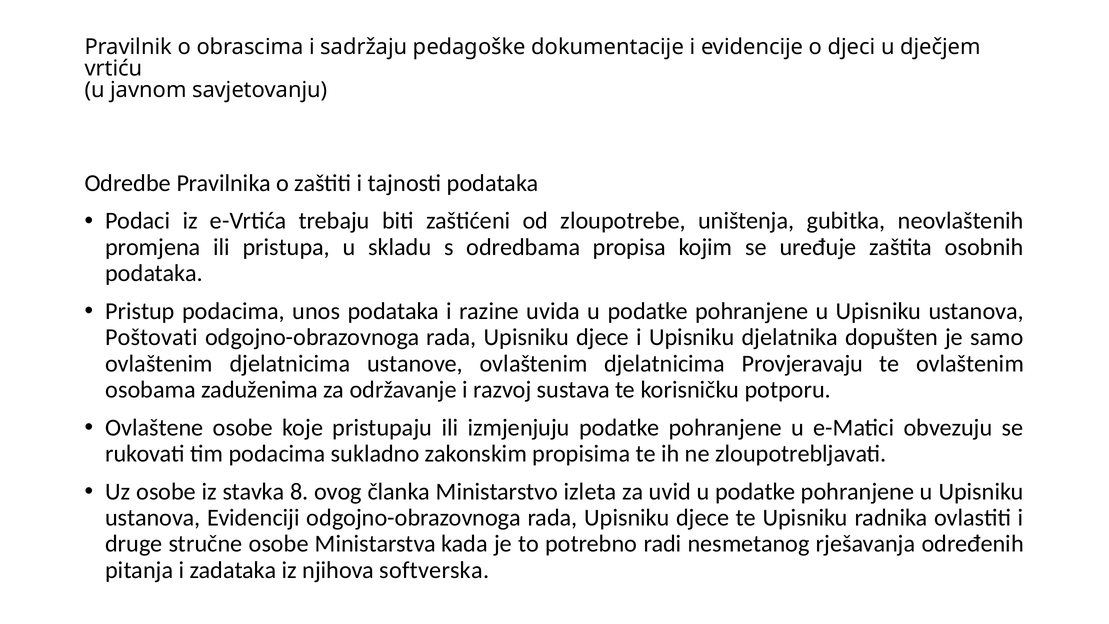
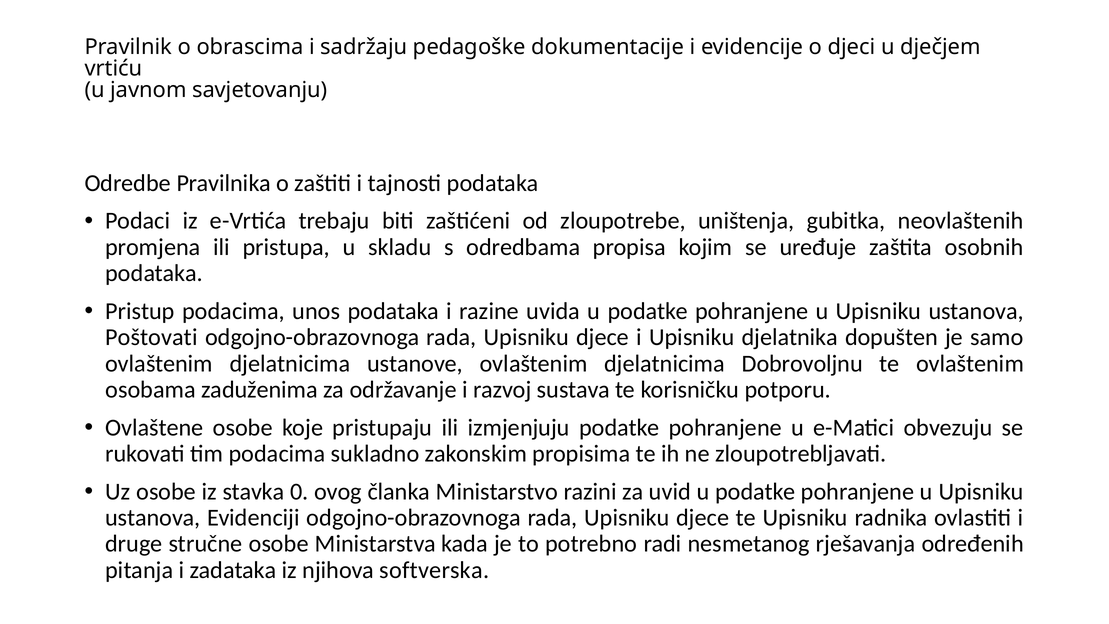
Provjeravaju: Provjeravaju -> Dobrovoljnu
8: 8 -> 0
izleta: izleta -> razini
